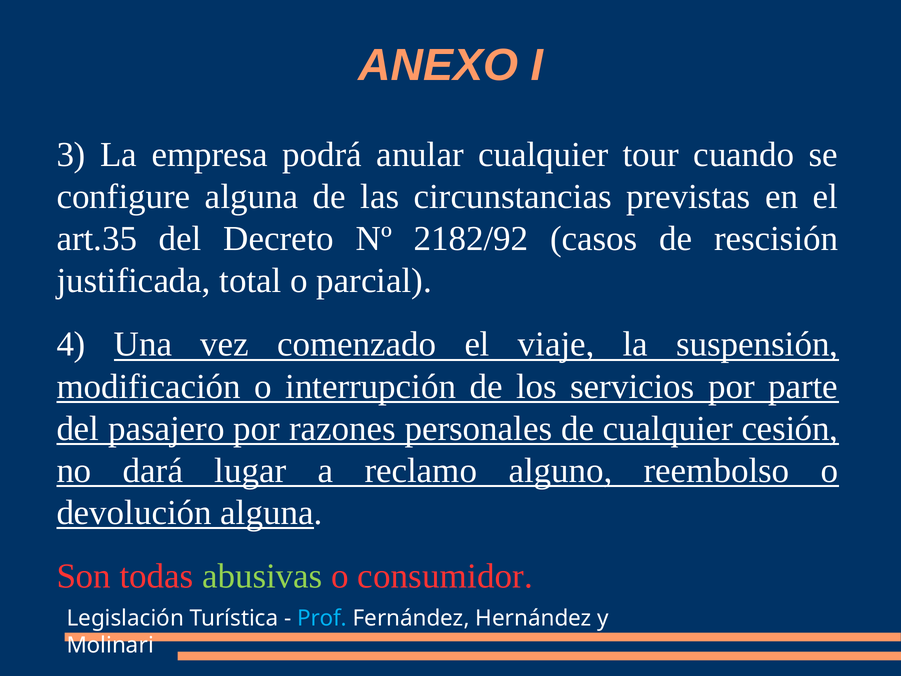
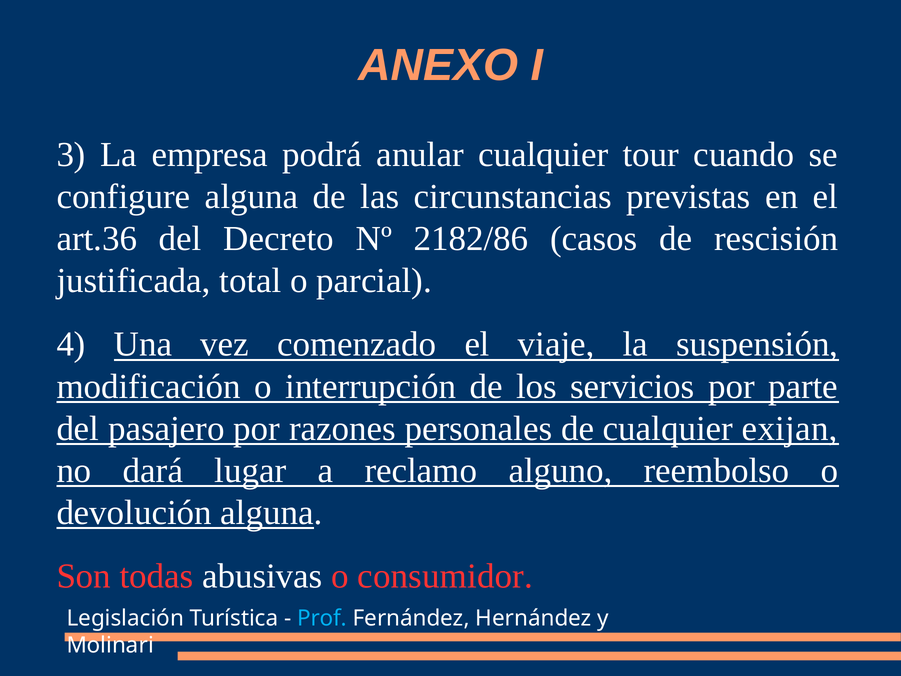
art.35: art.35 -> art.36
2182/92: 2182/92 -> 2182/86
cesión: cesión -> exijan
abusivas colour: light green -> white
